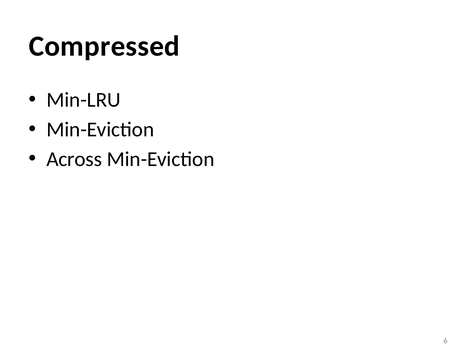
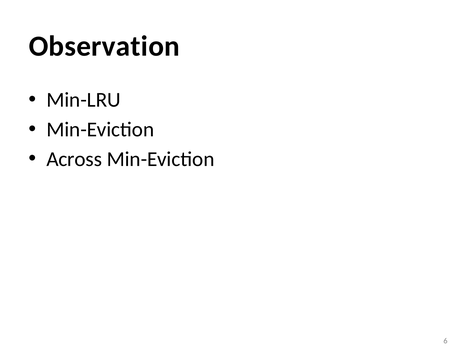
Compressed: Compressed -> Observation
